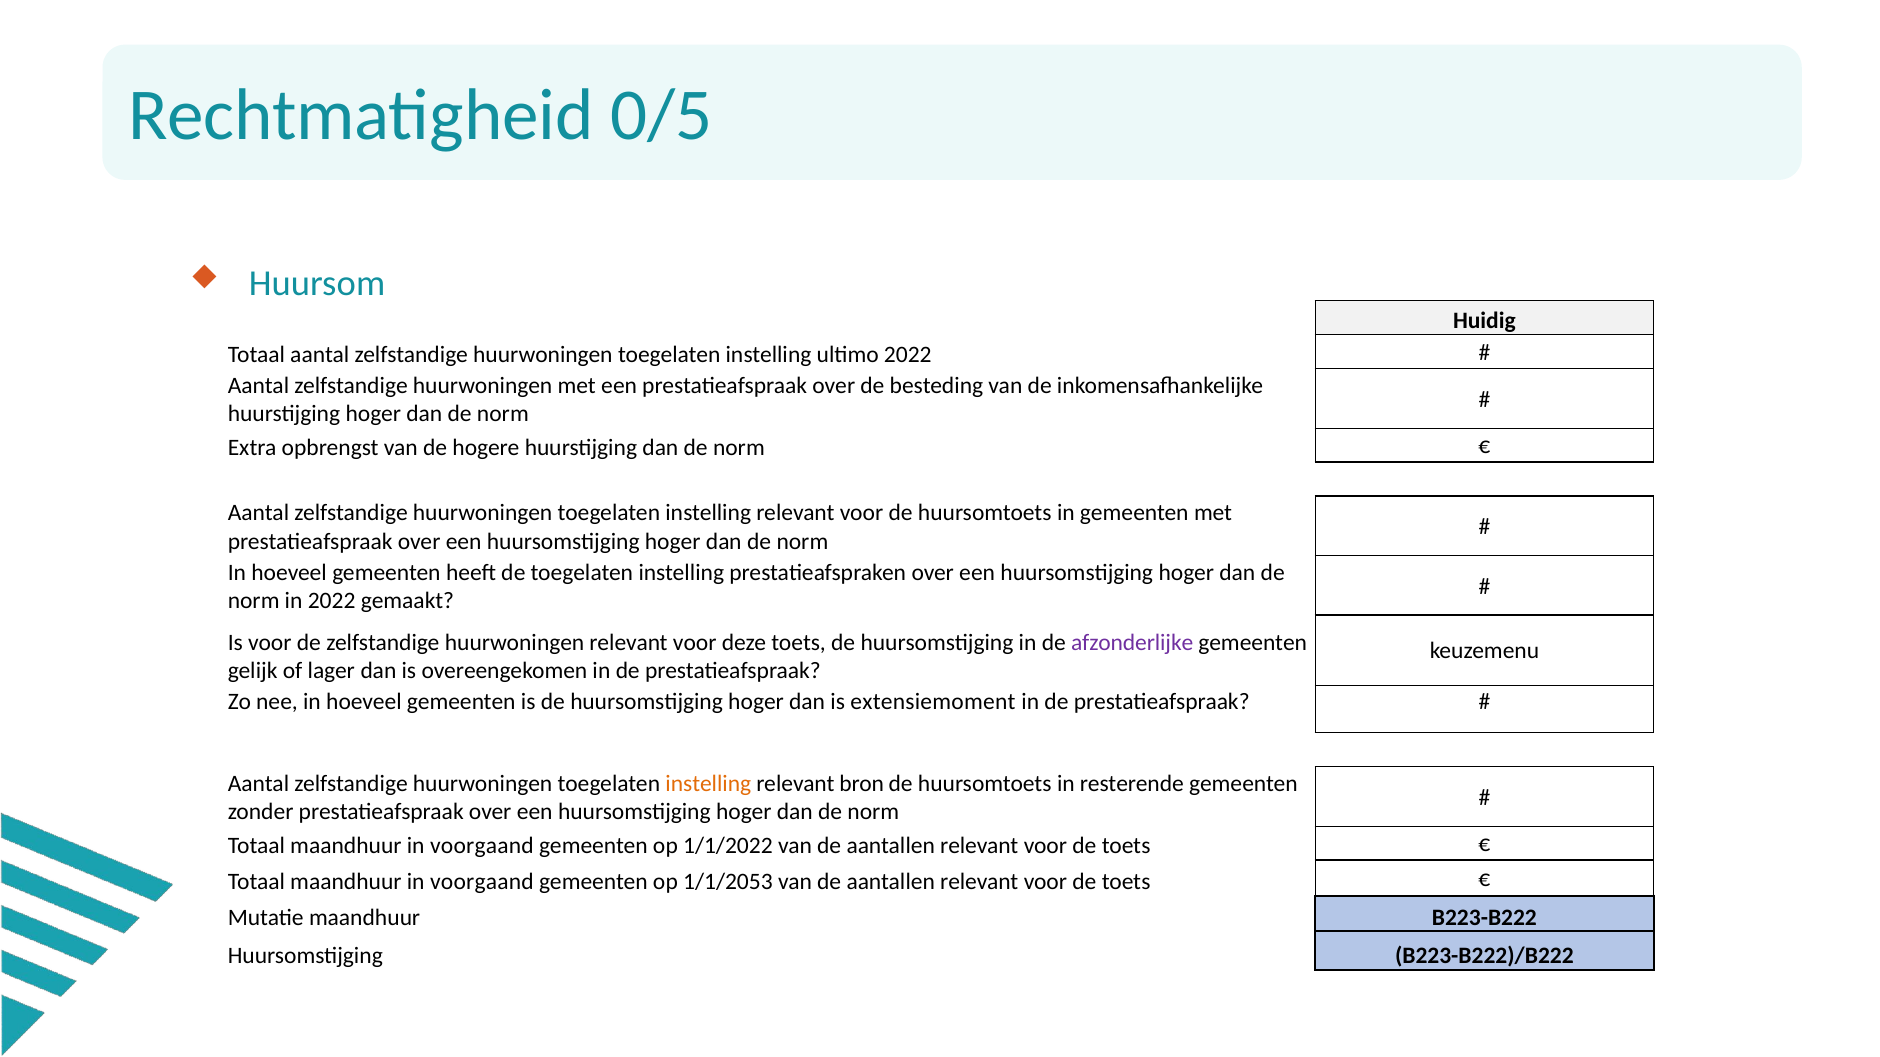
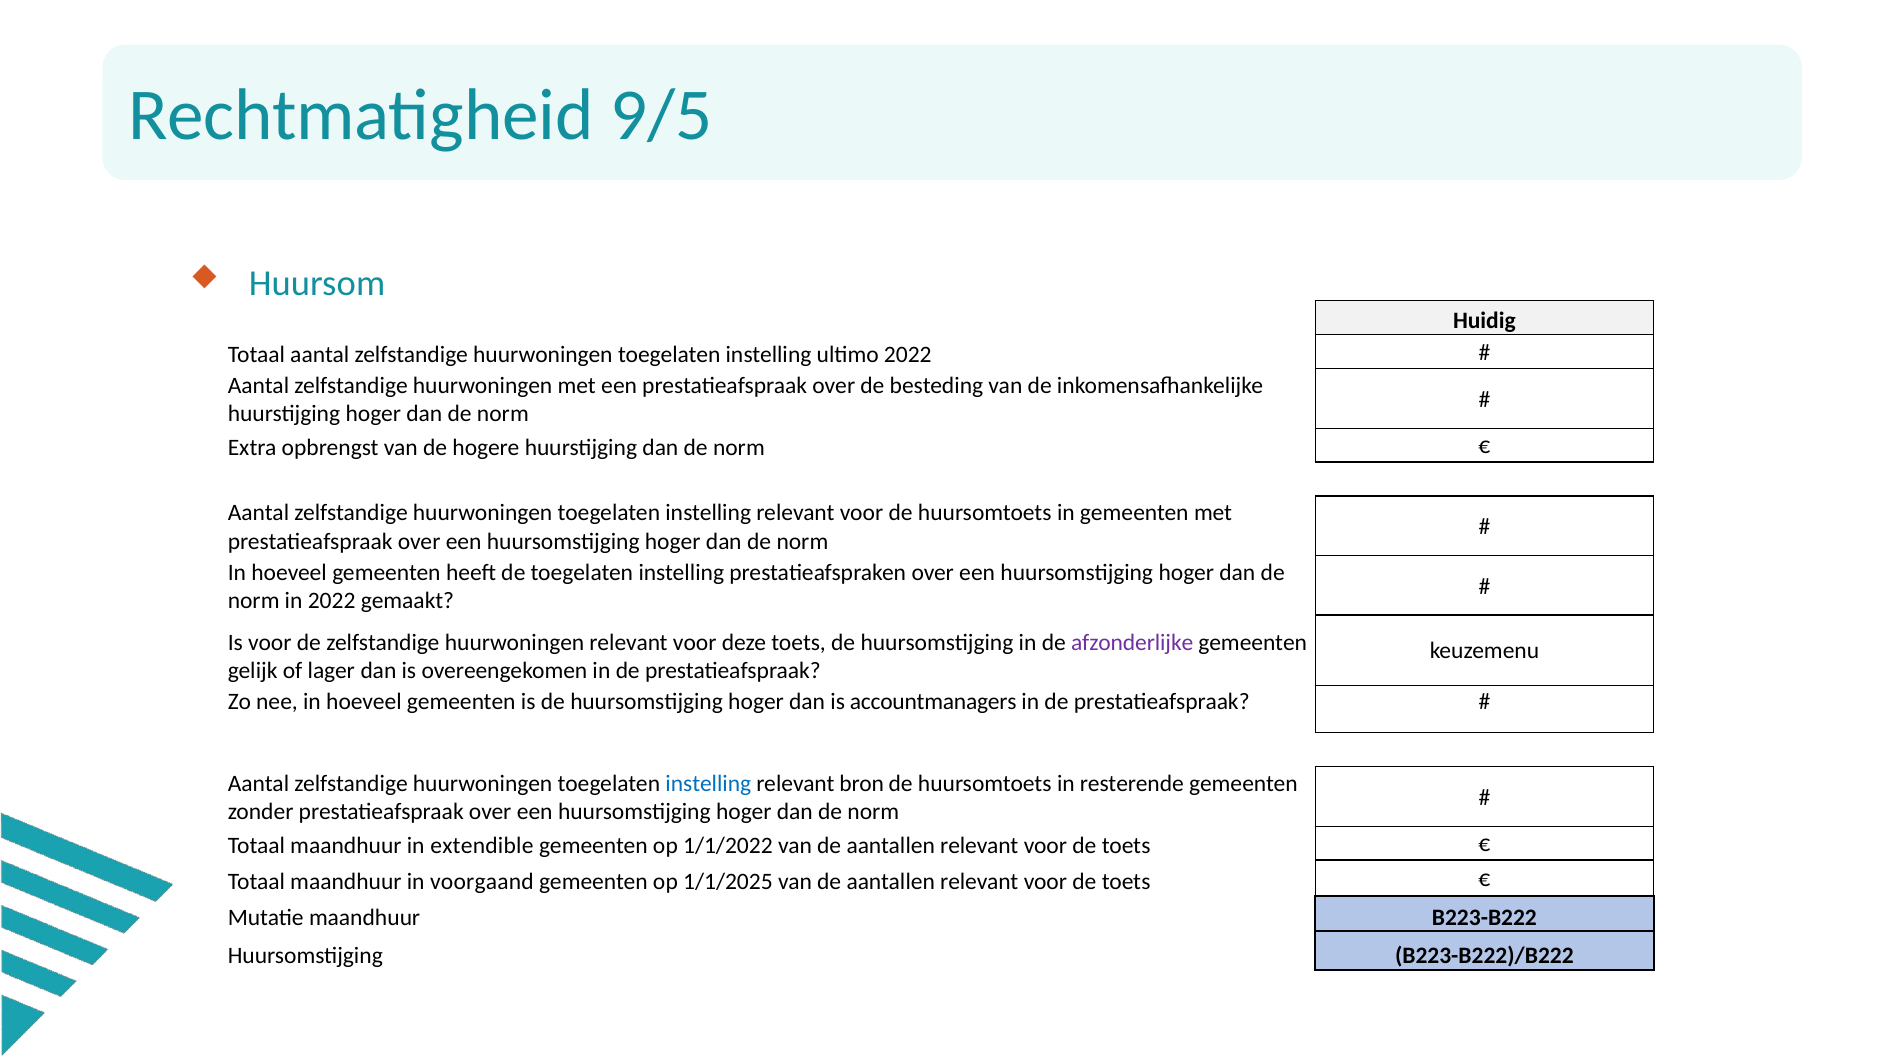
0/5: 0/5 -> 9/5
extensiemoment: extensiemoment -> accountmanagers
instelling at (708, 784) colour: orange -> blue
voorgaand at (482, 846): voorgaand -> extendible
1/1/2053: 1/1/2053 -> 1/1/2025
